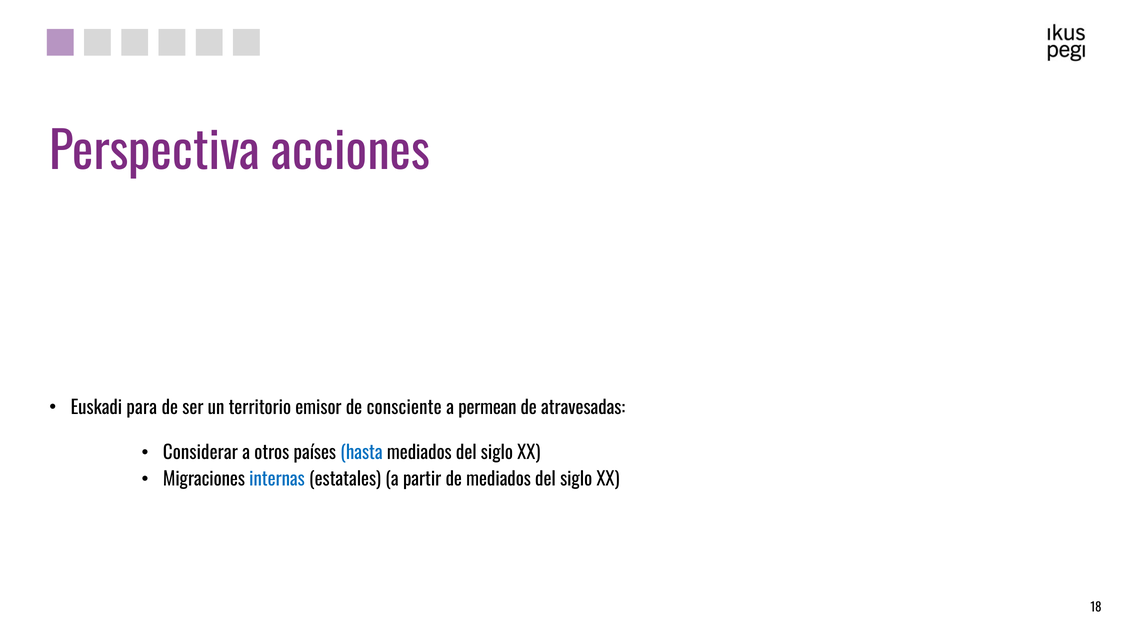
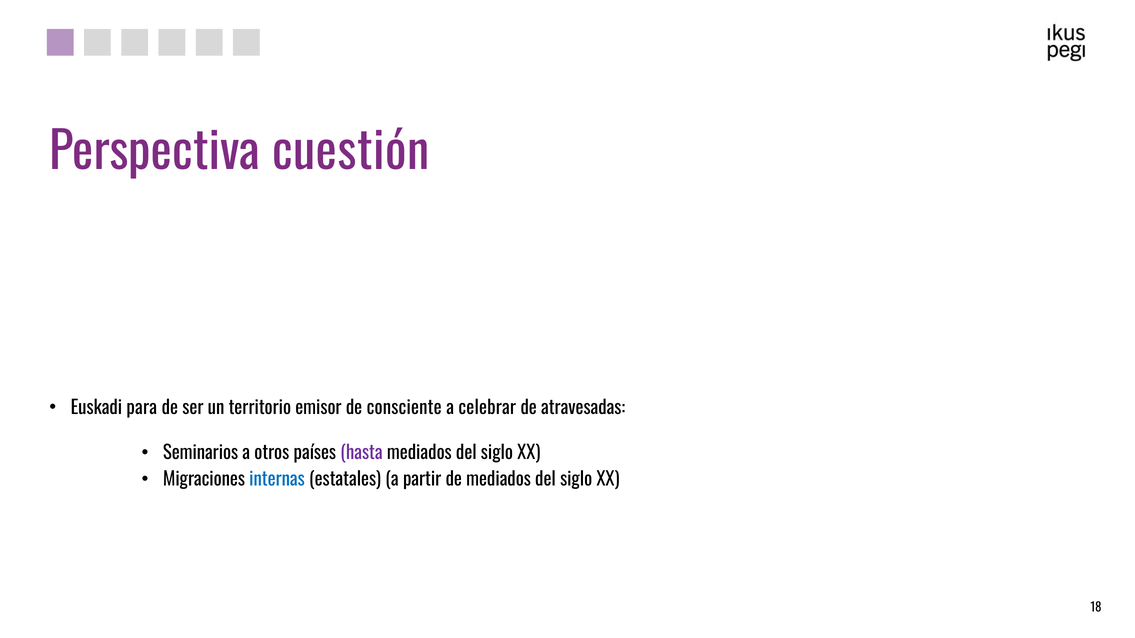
acciones: acciones -> cuestión
permean: permean -> celebrar
Considerar: Considerar -> Seminarios
hasta colour: blue -> purple
